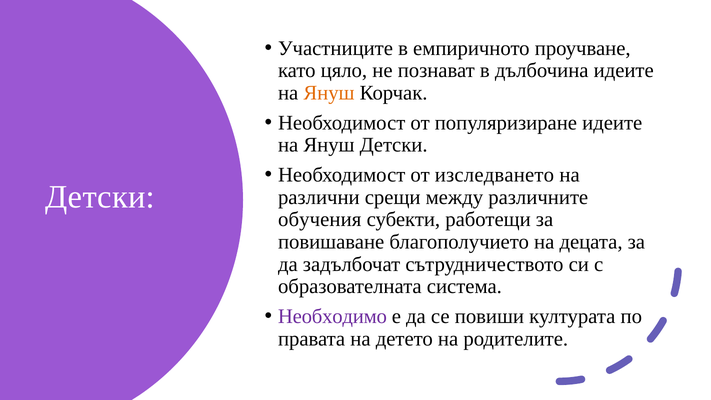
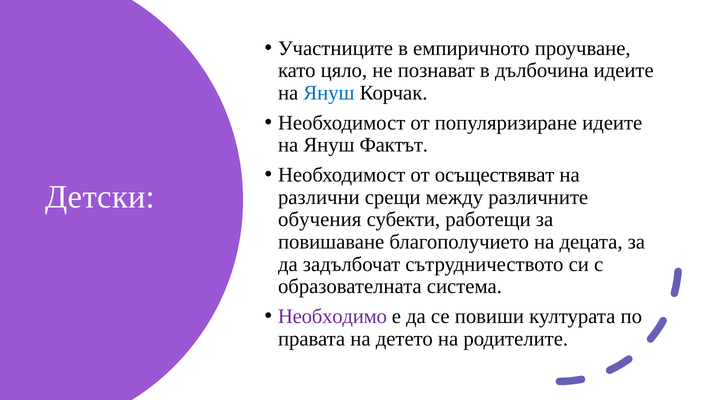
Януш at (329, 93) colour: orange -> blue
Януш Детски: Детски -> Фактът
изследването: изследването -> осъществяват
